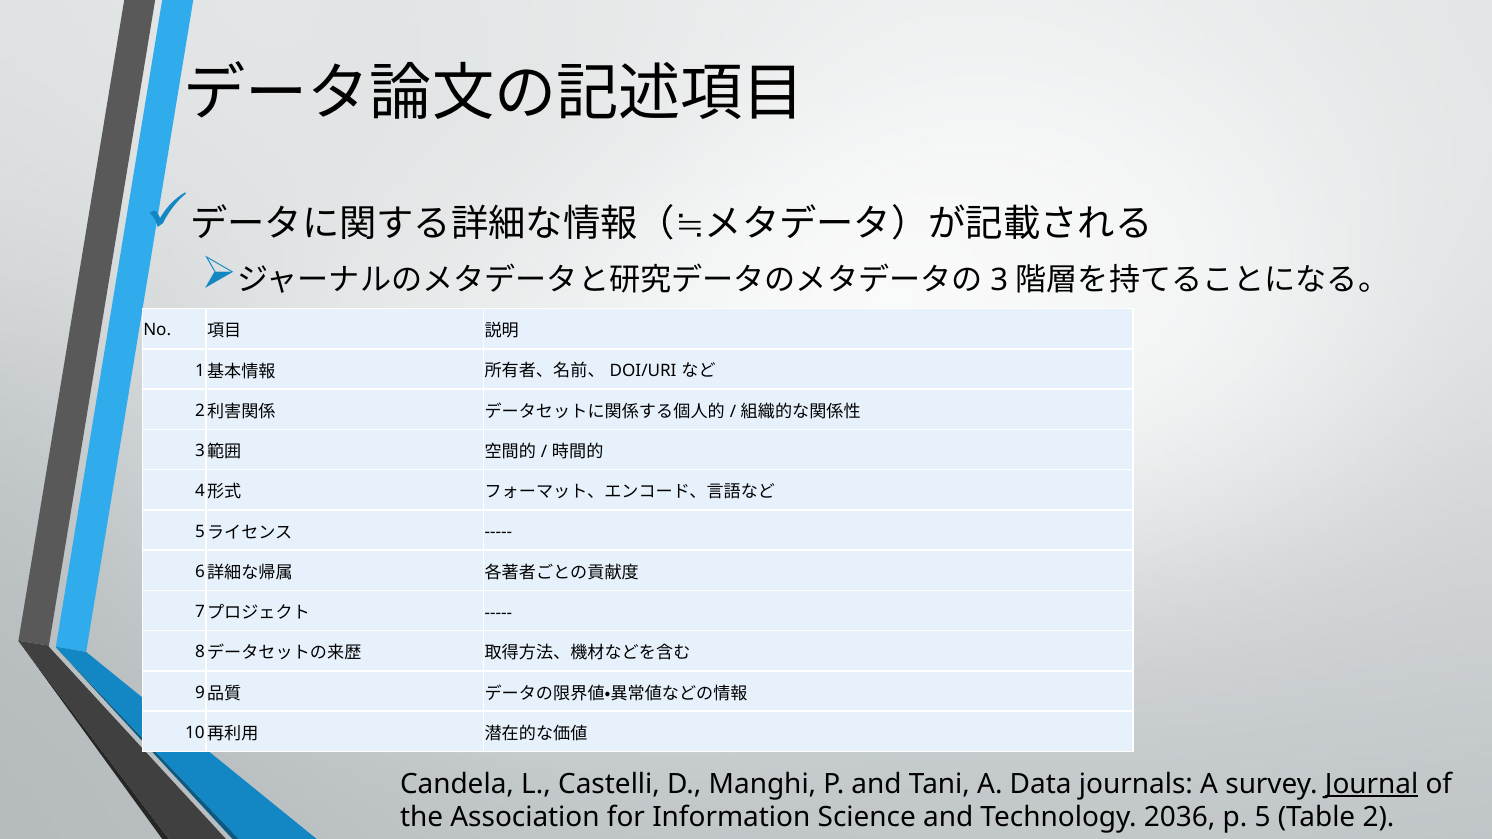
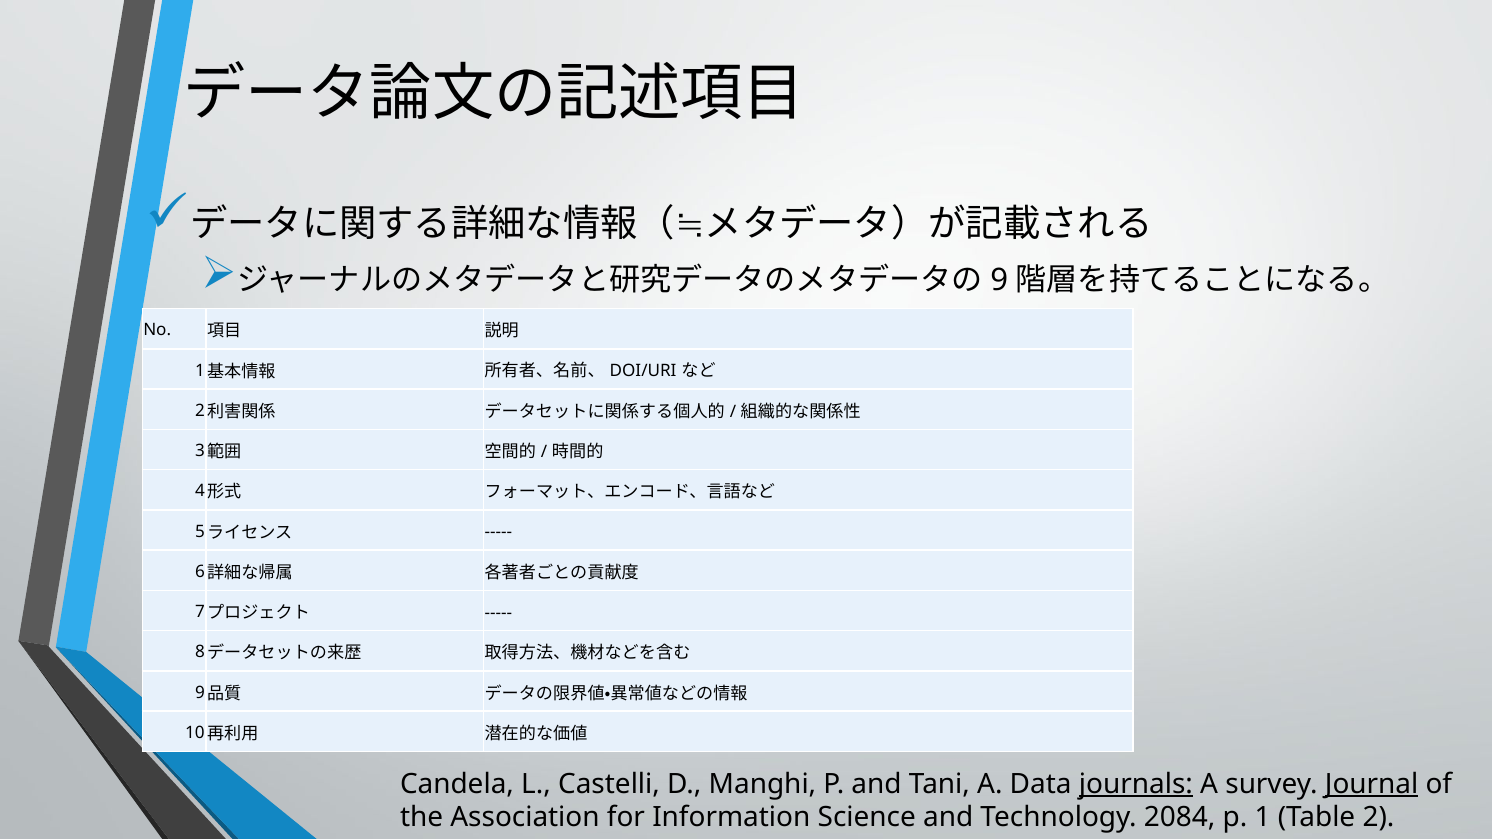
3: 3 -> 9
journals underline: none -> present
2036: 2036 -> 2084
5: 5 -> 1
